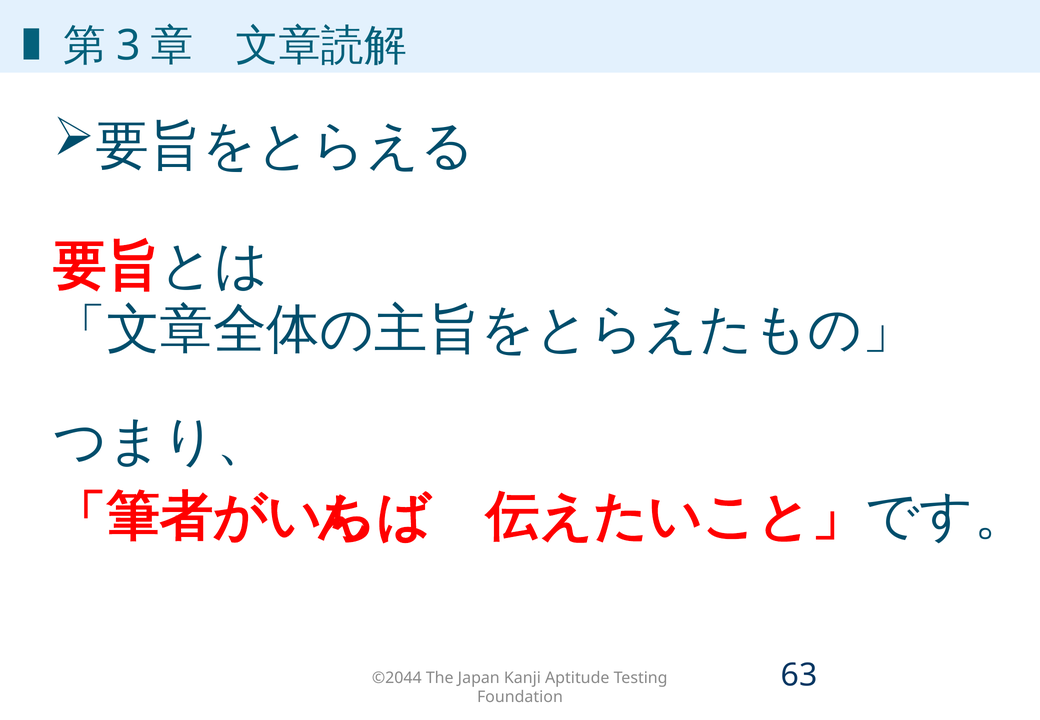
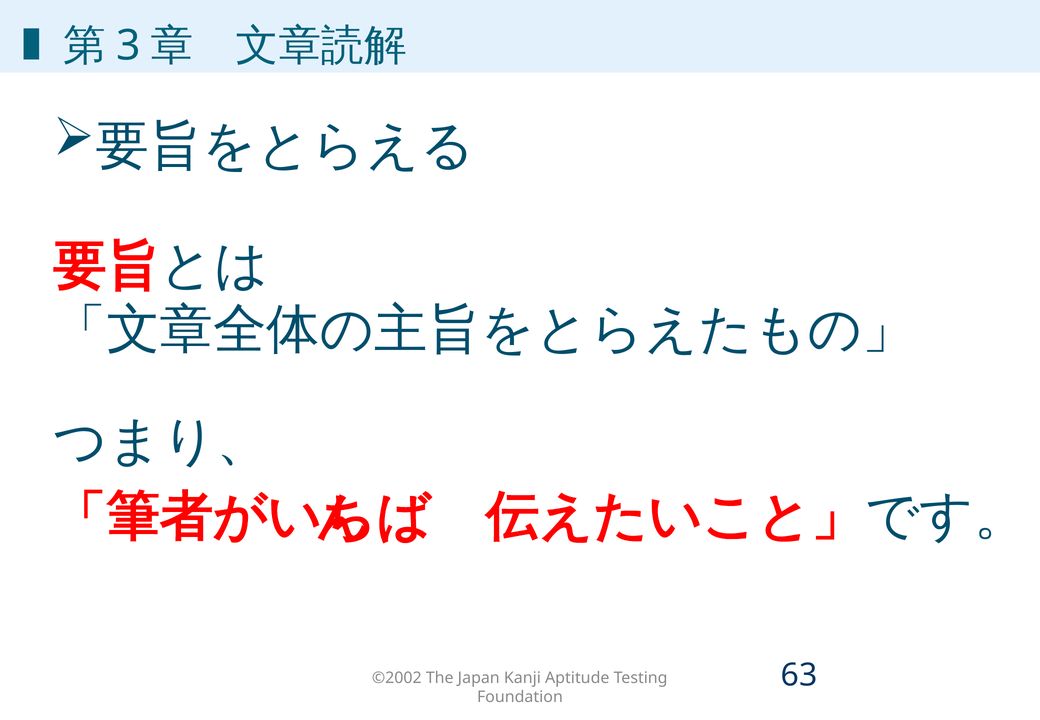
©2044: ©2044 -> ©2002
